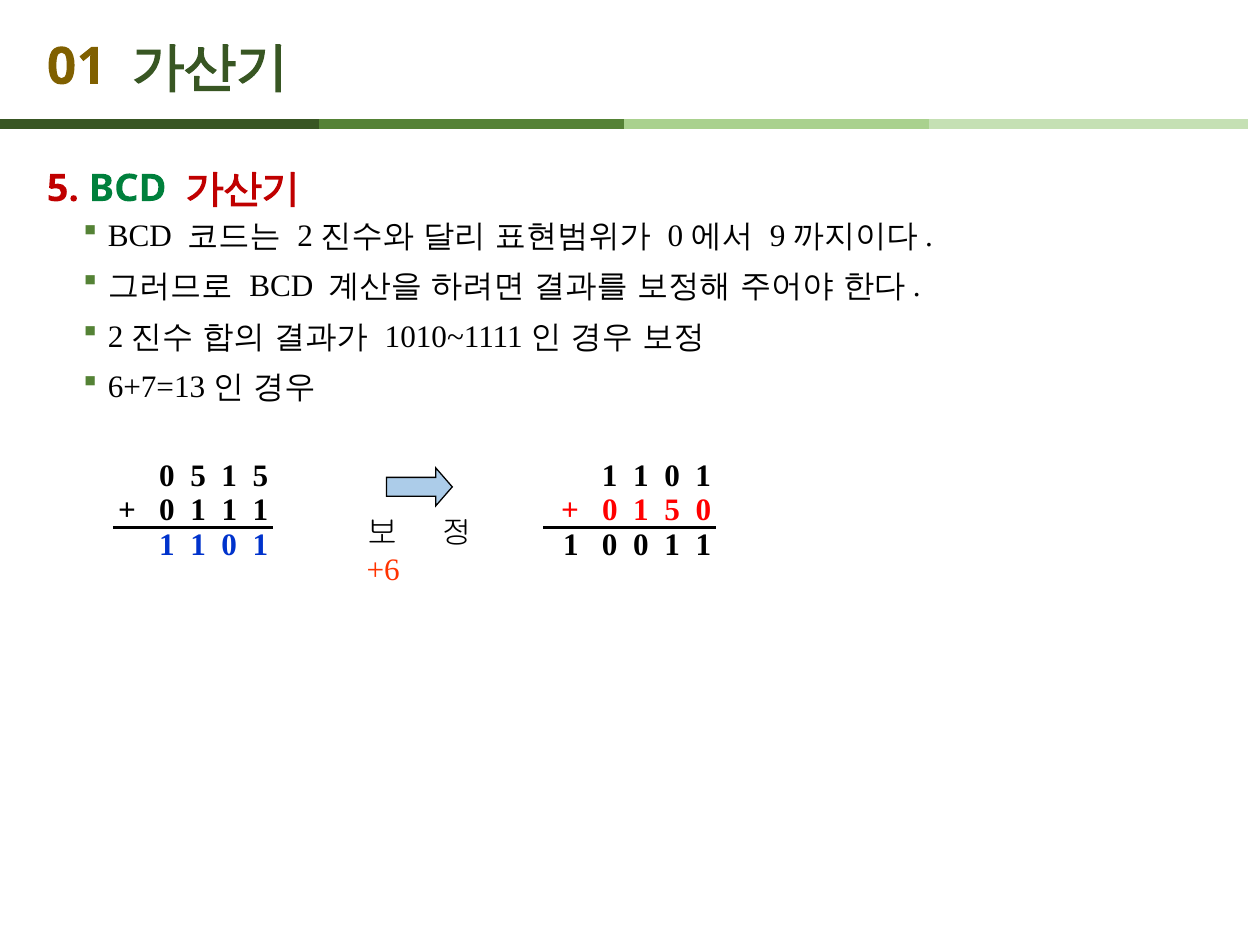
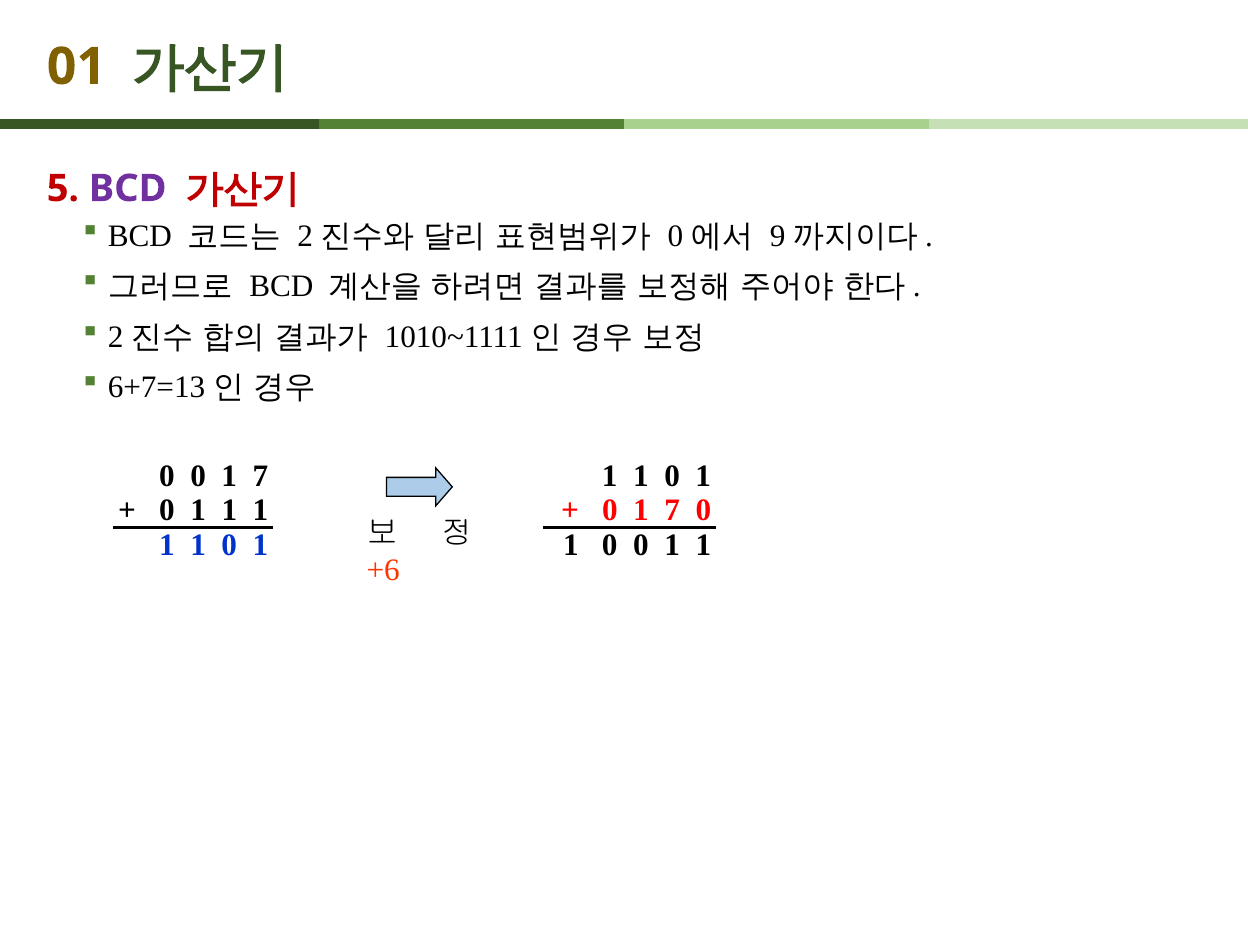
BCD at (128, 188) colour: green -> purple
5 at (198, 476): 5 -> 0
5 at (260, 476): 5 -> 7
5 at (672, 510): 5 -> 7
